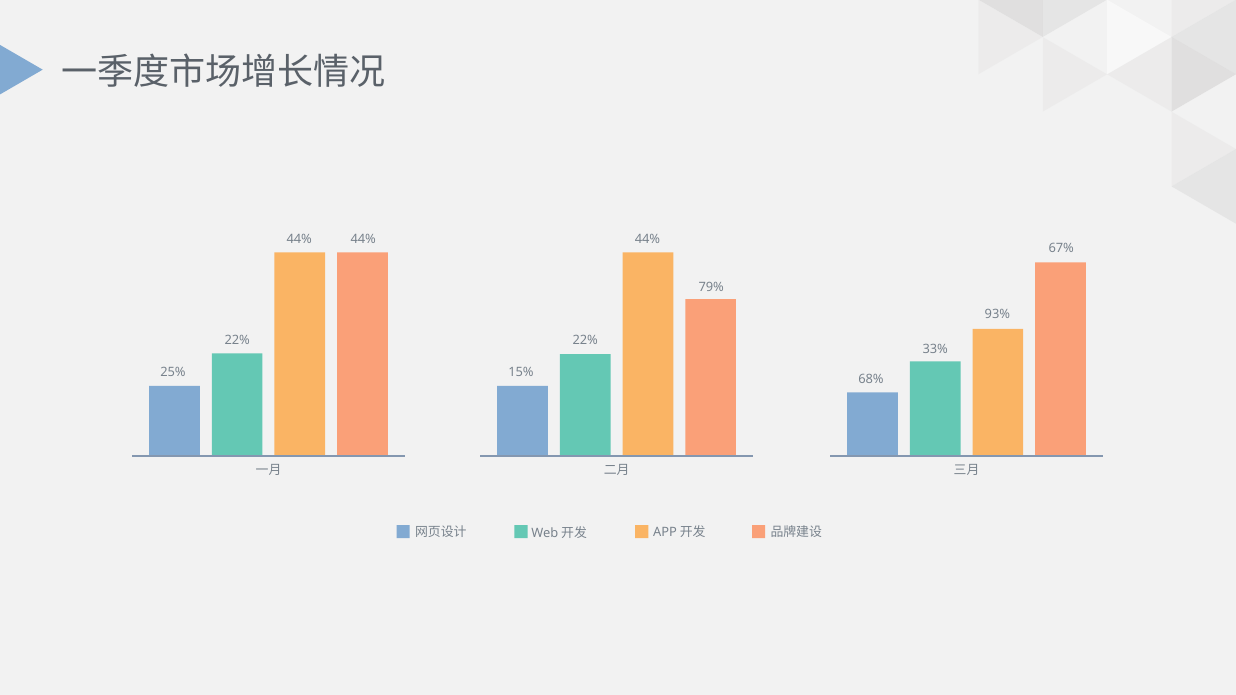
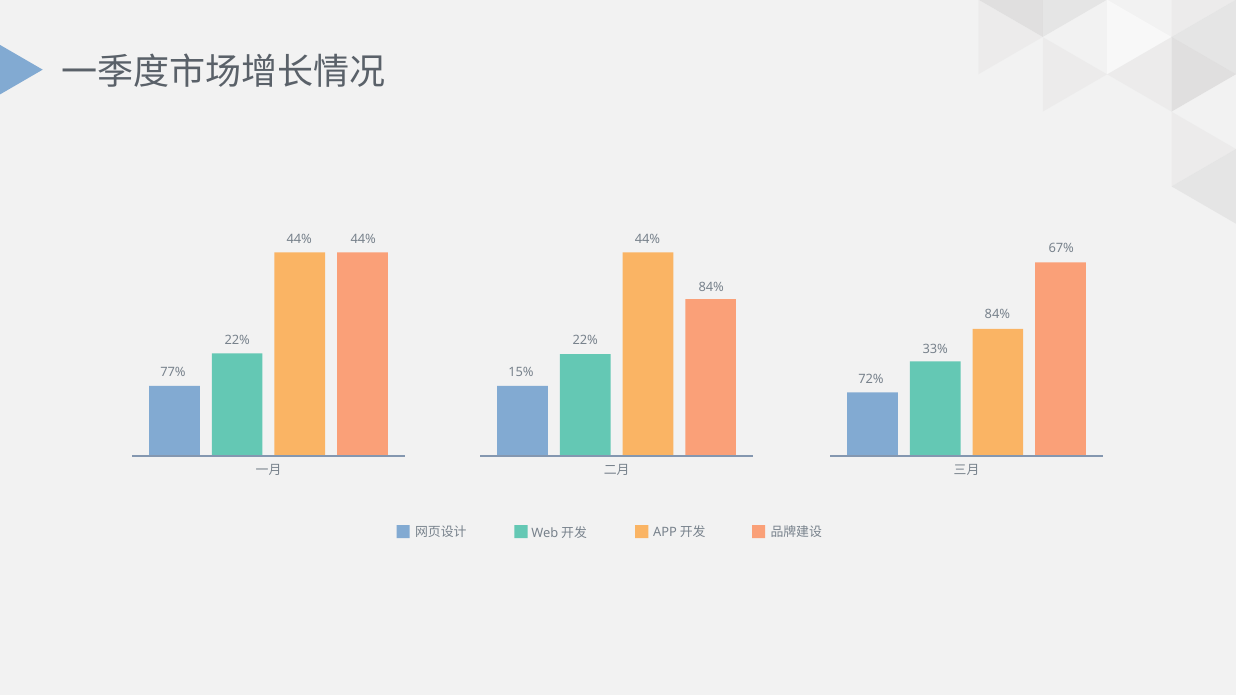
79% at (711, 287): 79% -> 84%
93% at (997, 314): 93% -> 84%
25%: 25% -> 77%
68%: 68% -> 72%
